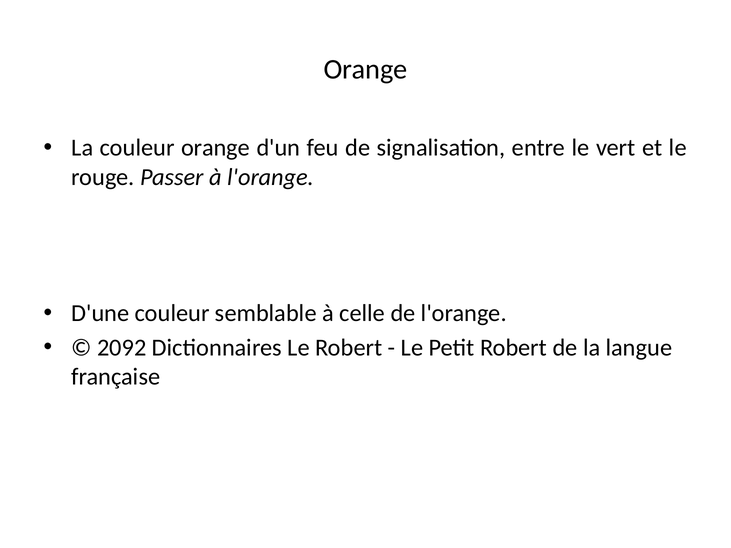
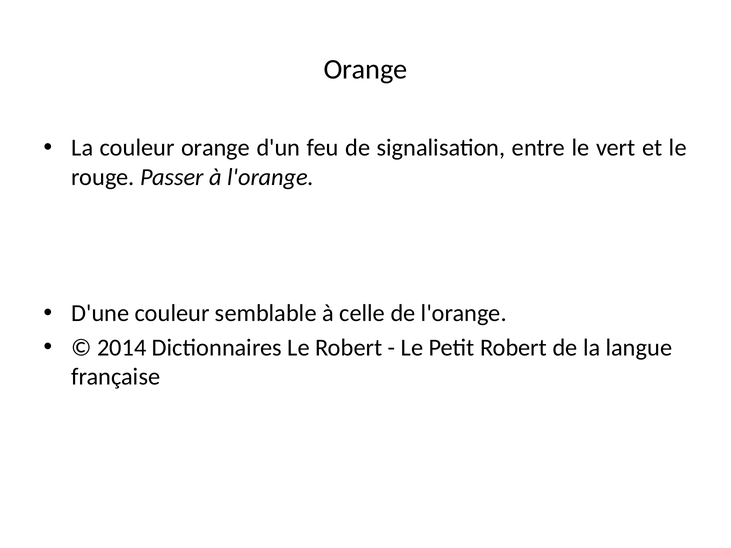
2092: 2092 -> 2014
